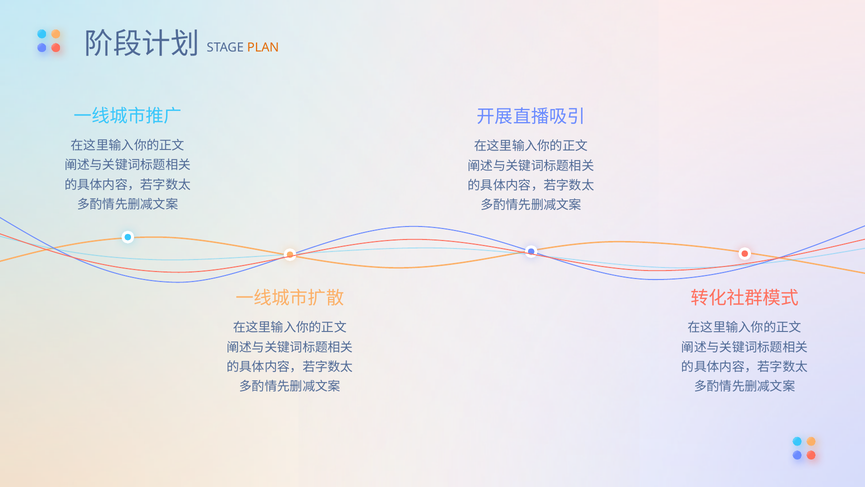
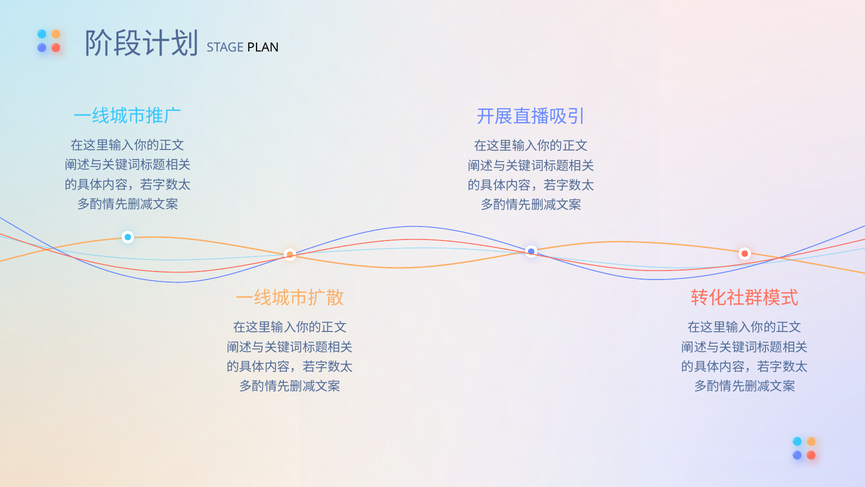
PLAN colour: orange -> black
